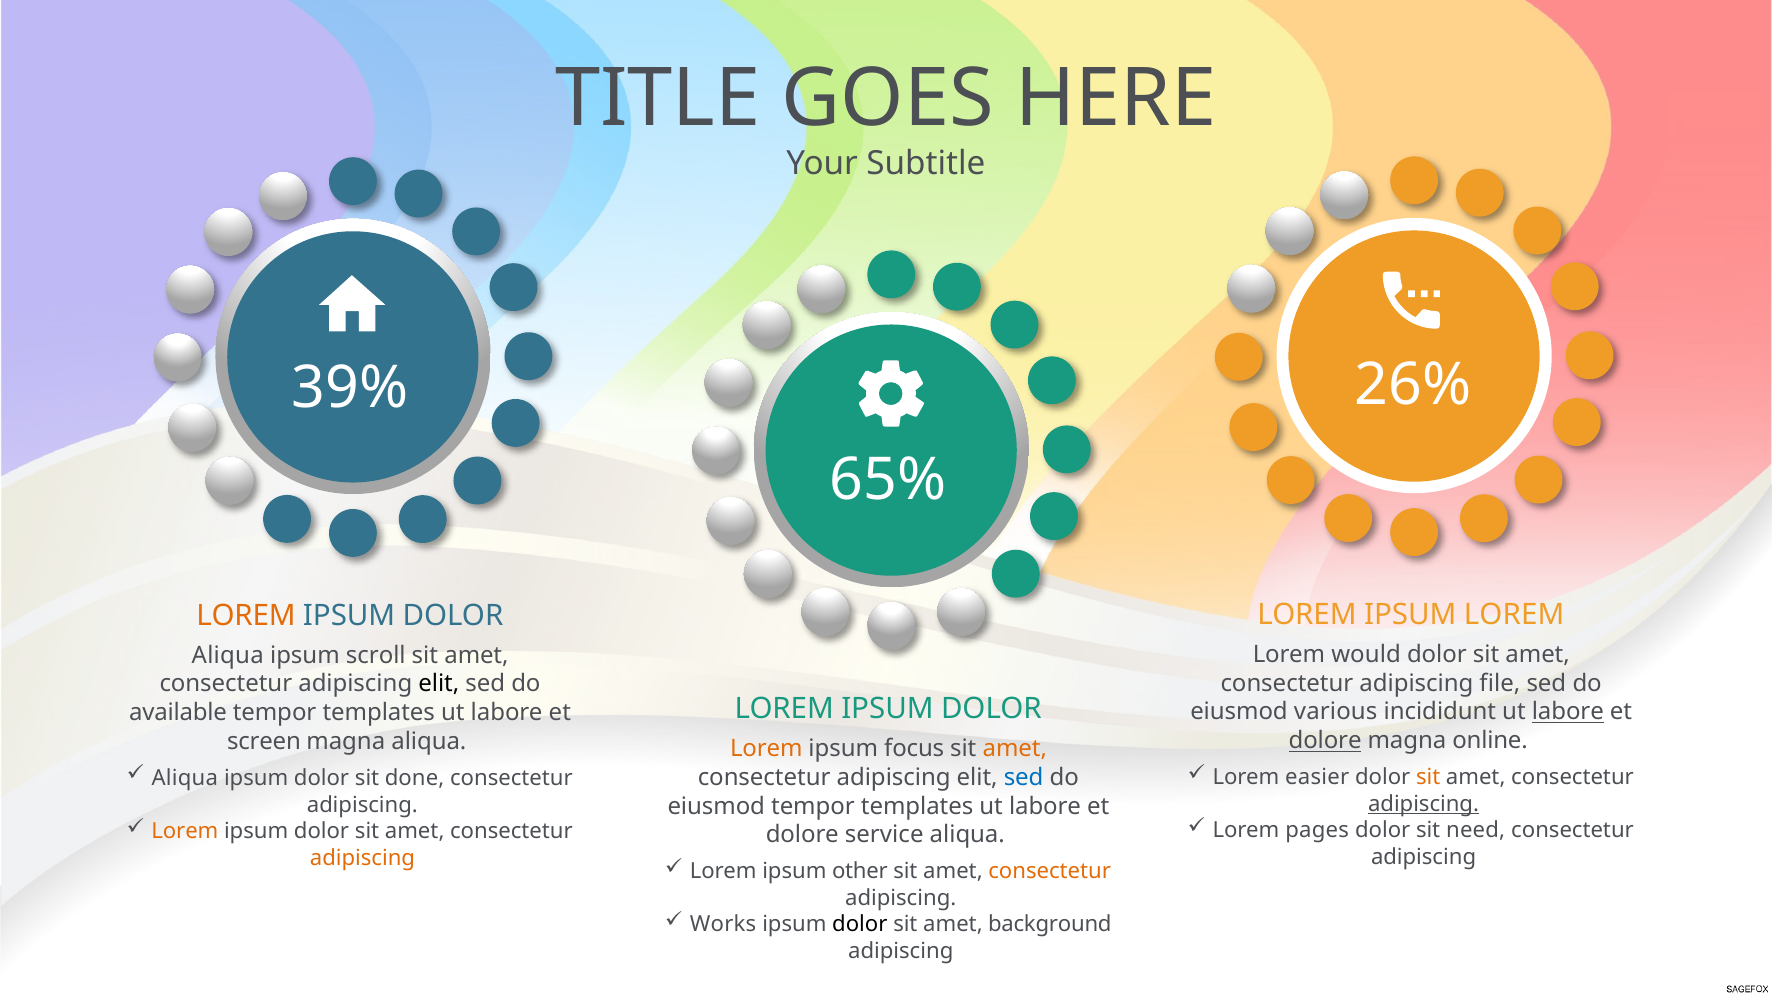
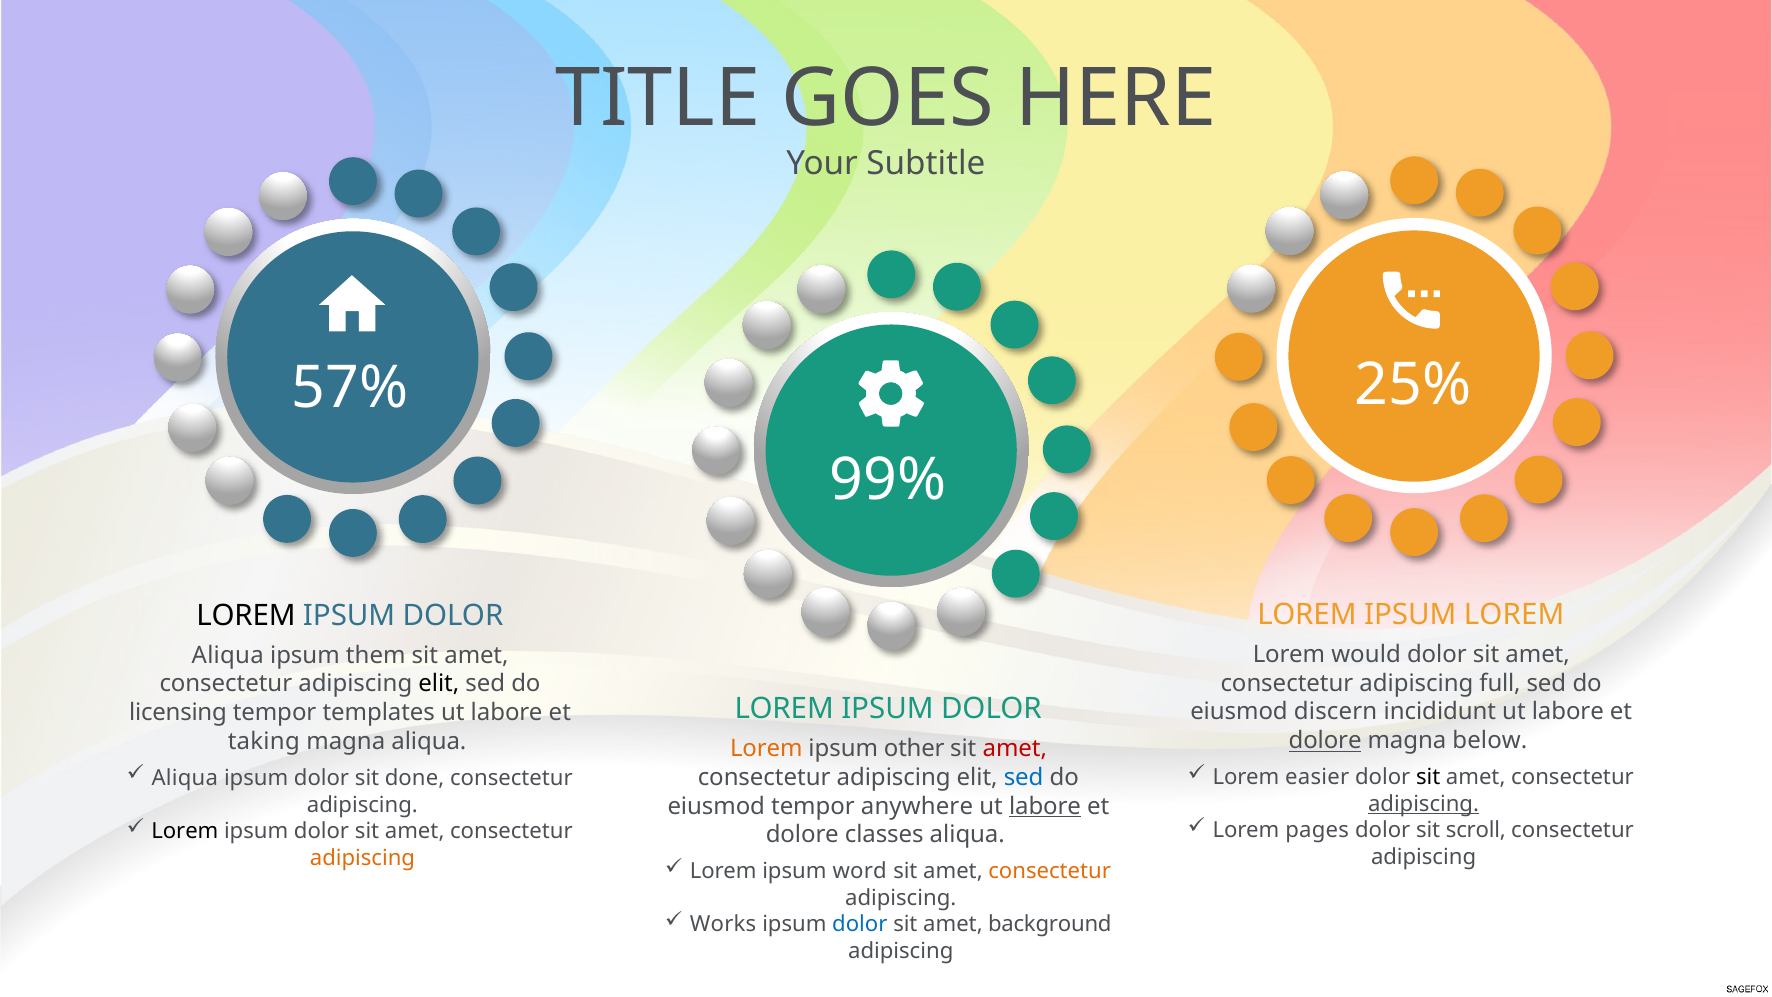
26%: 26% -> 25%
39%: 39% -> 57%
65%: 65% -> 99%
LOREM at (246, 616) colour: orange -> black
scroll: scroll -> them
file: file -> full
various: various -> discern
labore at (1568, 712) underline: present -> none
available: available -> licensing
online: online -> below
screen: screen -> taking
focus: focus -> other
amet at (1015, 748) colour: orange -> red
sit at (1428, 777) colour: orange -> black
eiusmod tempor templates: templates -> anywhere
labore at (1045, 806) underline: none -> present
need: need -> scroll
Lorem at (185, 831) colour: orange -> black
service: service -> classes
other: other -> word
dolor at (860, 924) colour: black -> blue
